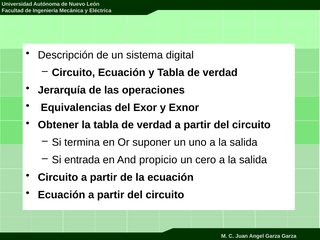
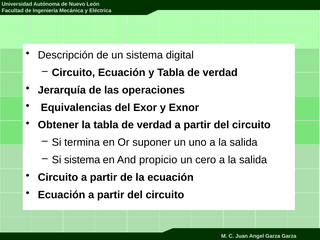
Si entrada: entrada -> sistema
